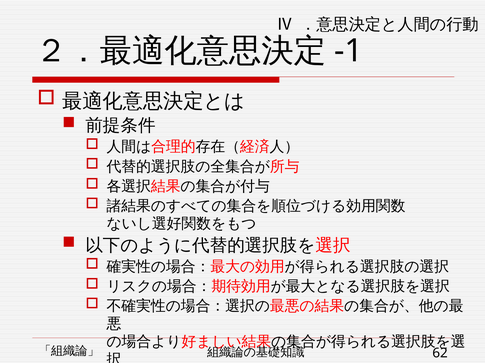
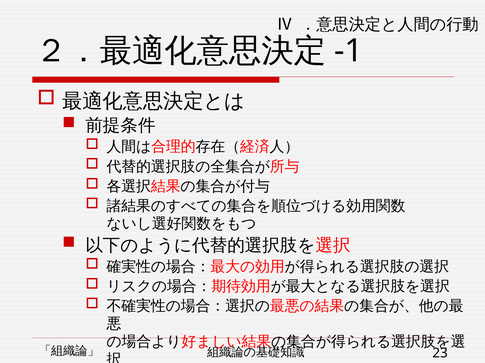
62: 62 -> 23
